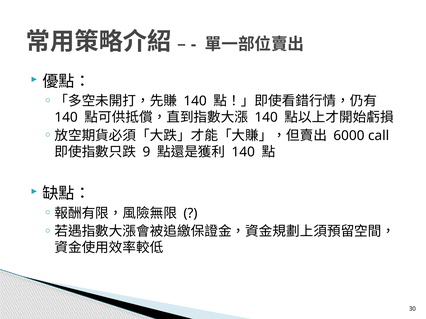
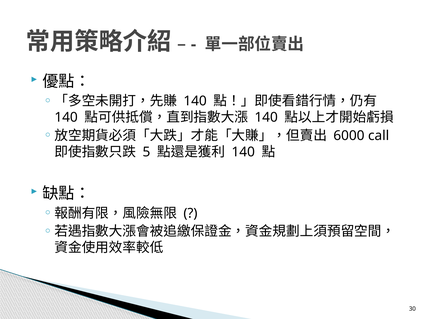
9: 9 -> 5
